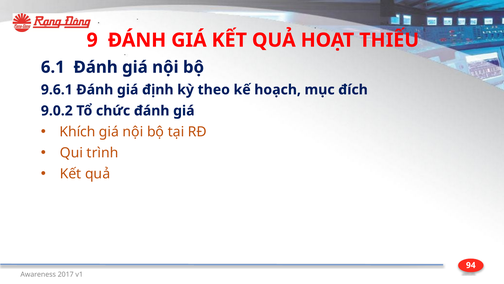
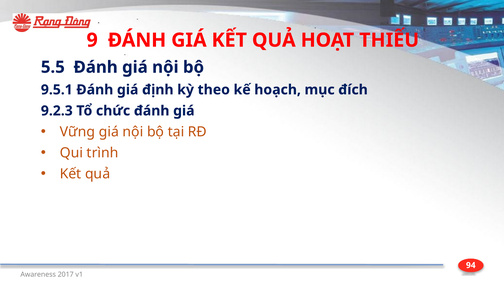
6.1: 6.1 -> 5.5
9.6.1: 9.6.1 -> 9.5.1
9.0.2: 9.0.2 -> 9.2.3
Khích: Khích -> Vững
